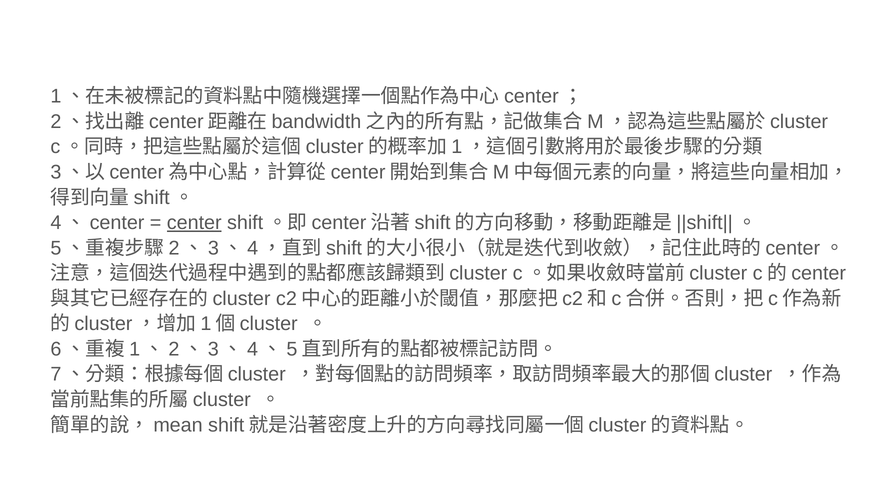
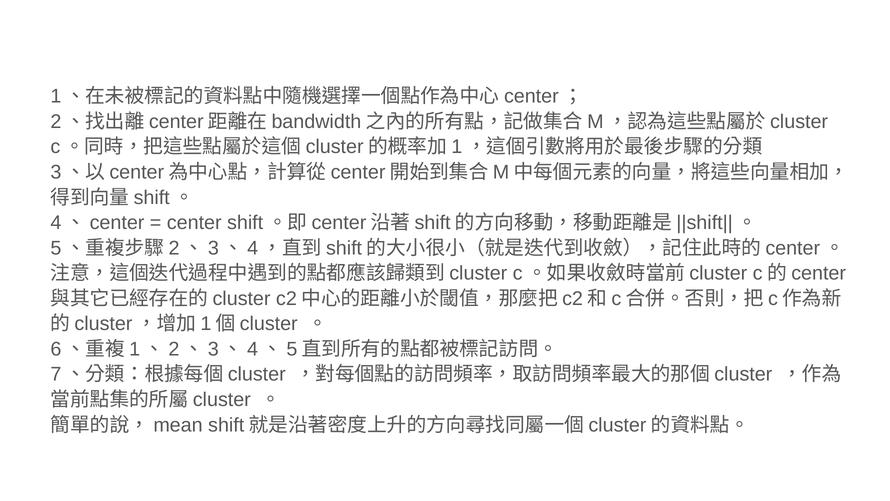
center underline: present -> none
